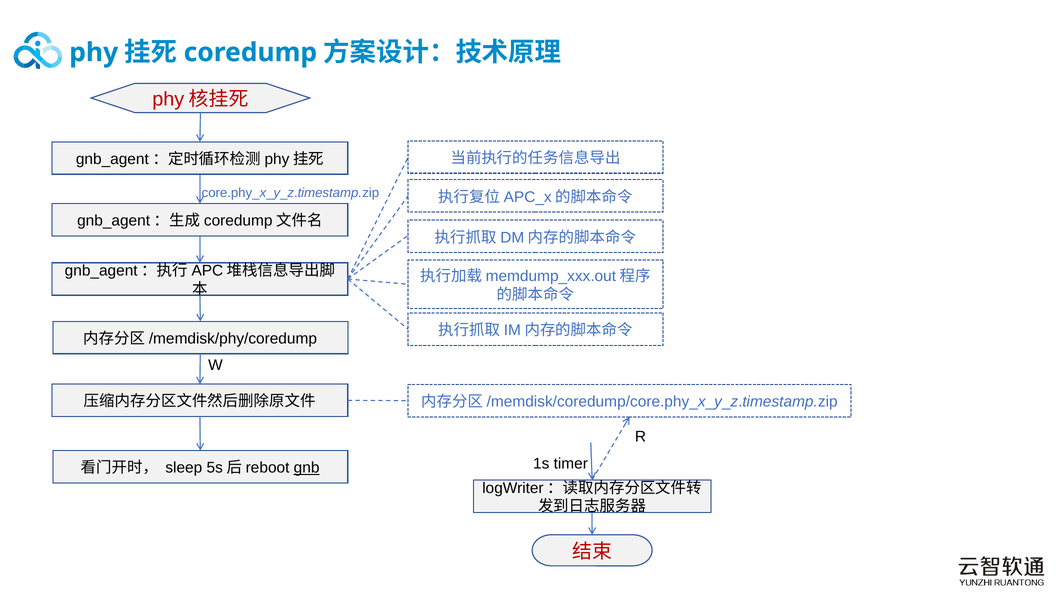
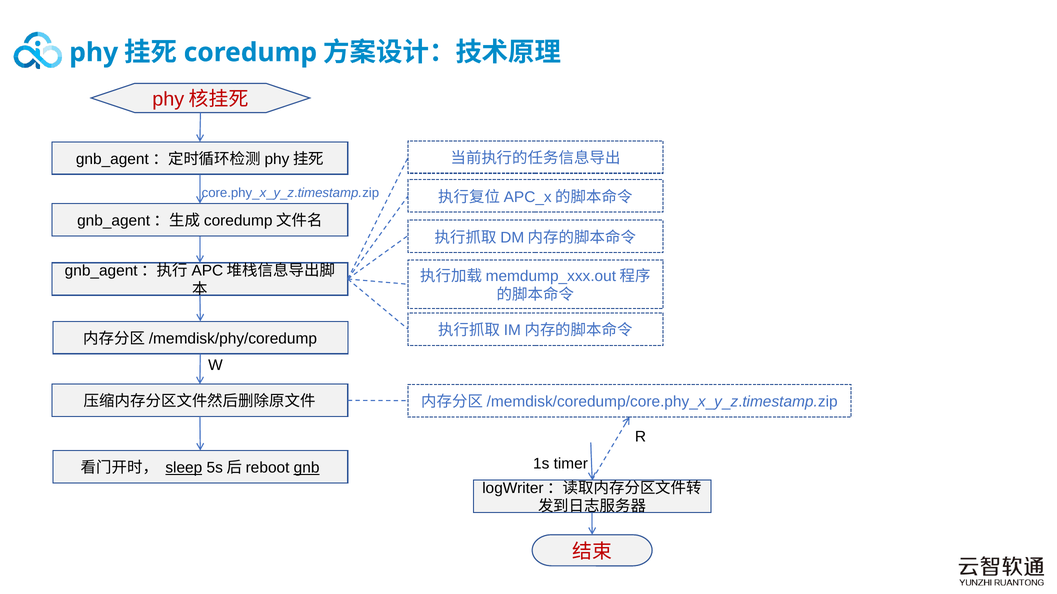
sleep underline: none -> present
